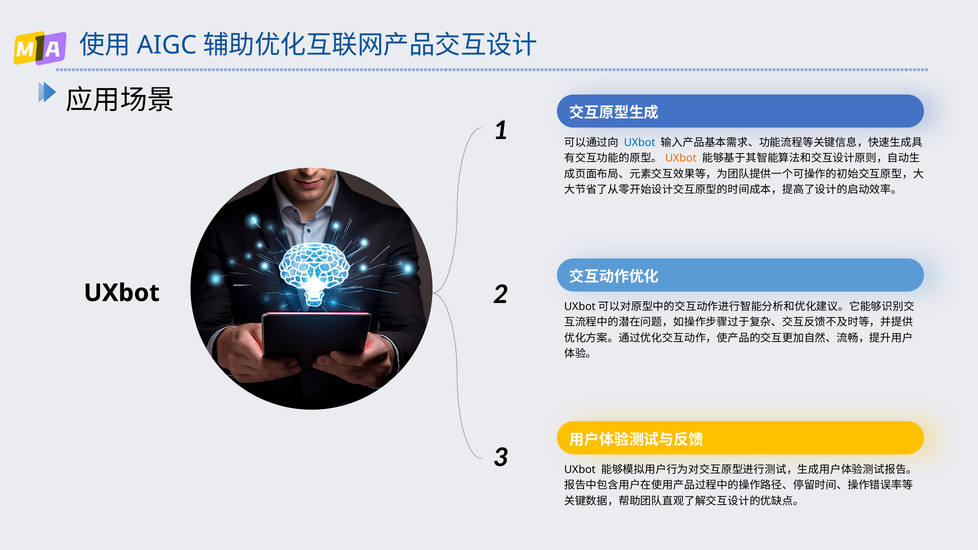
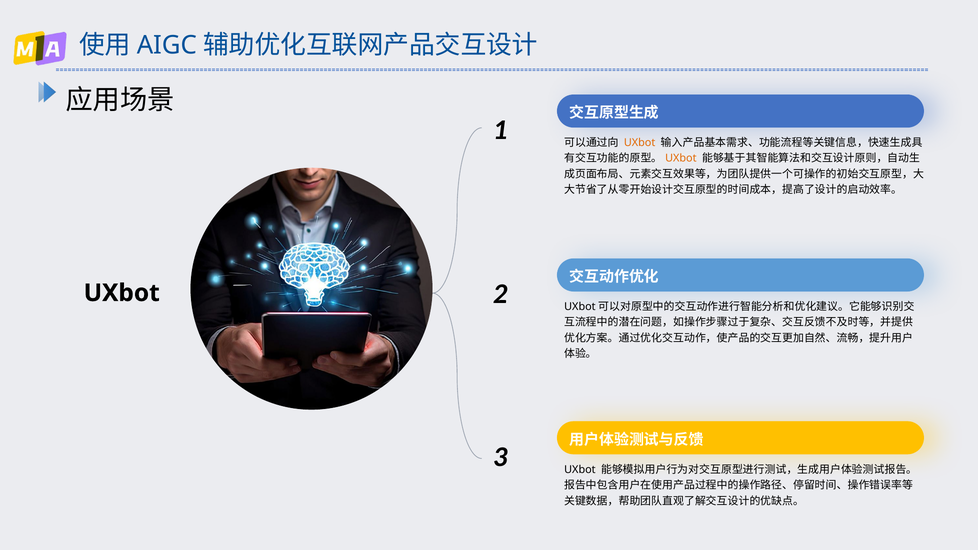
UXbot at (640, 143) colour: blue -> orange
